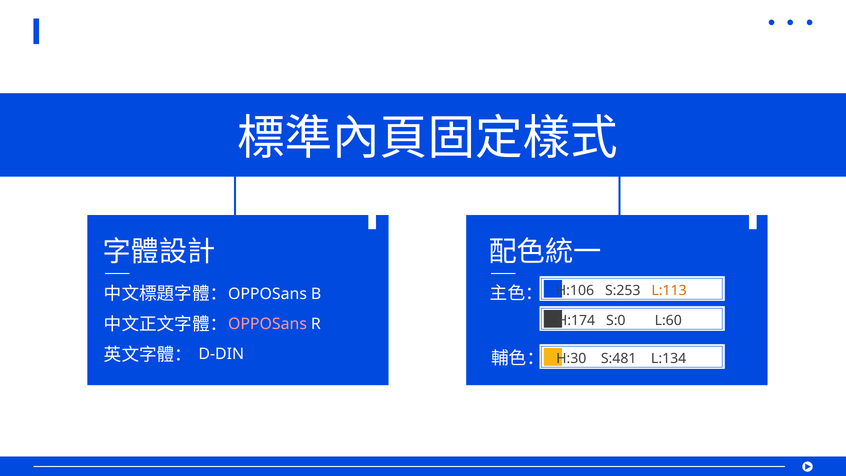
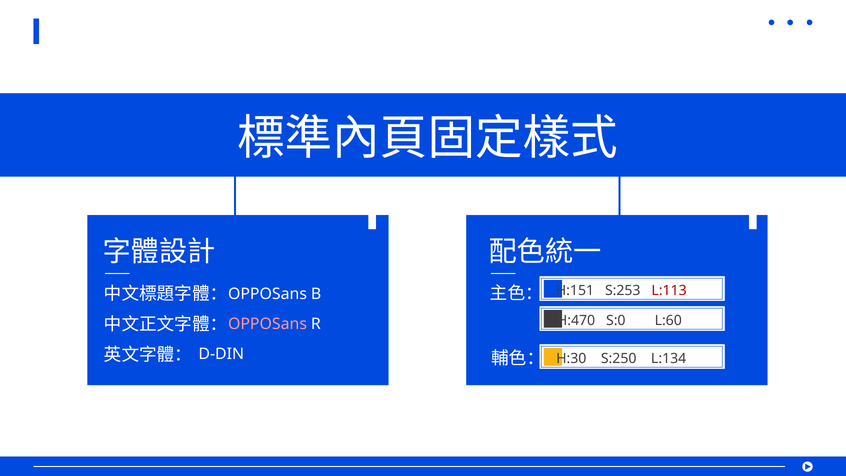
H:106: H:106 -> H:151
L:113 colour: orange -> red
H:174: H:174 -> H:470
S:481: S:481 -> S:250
